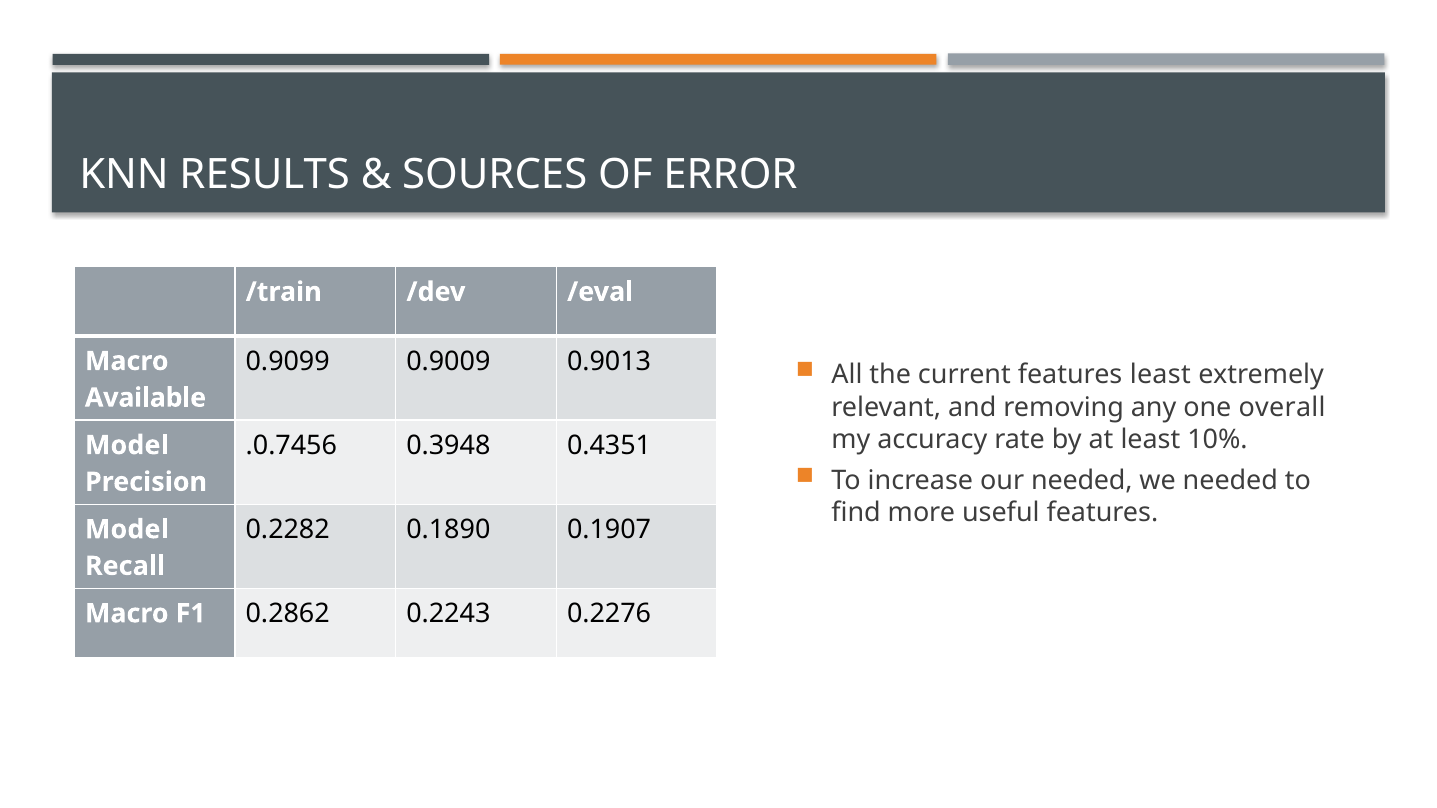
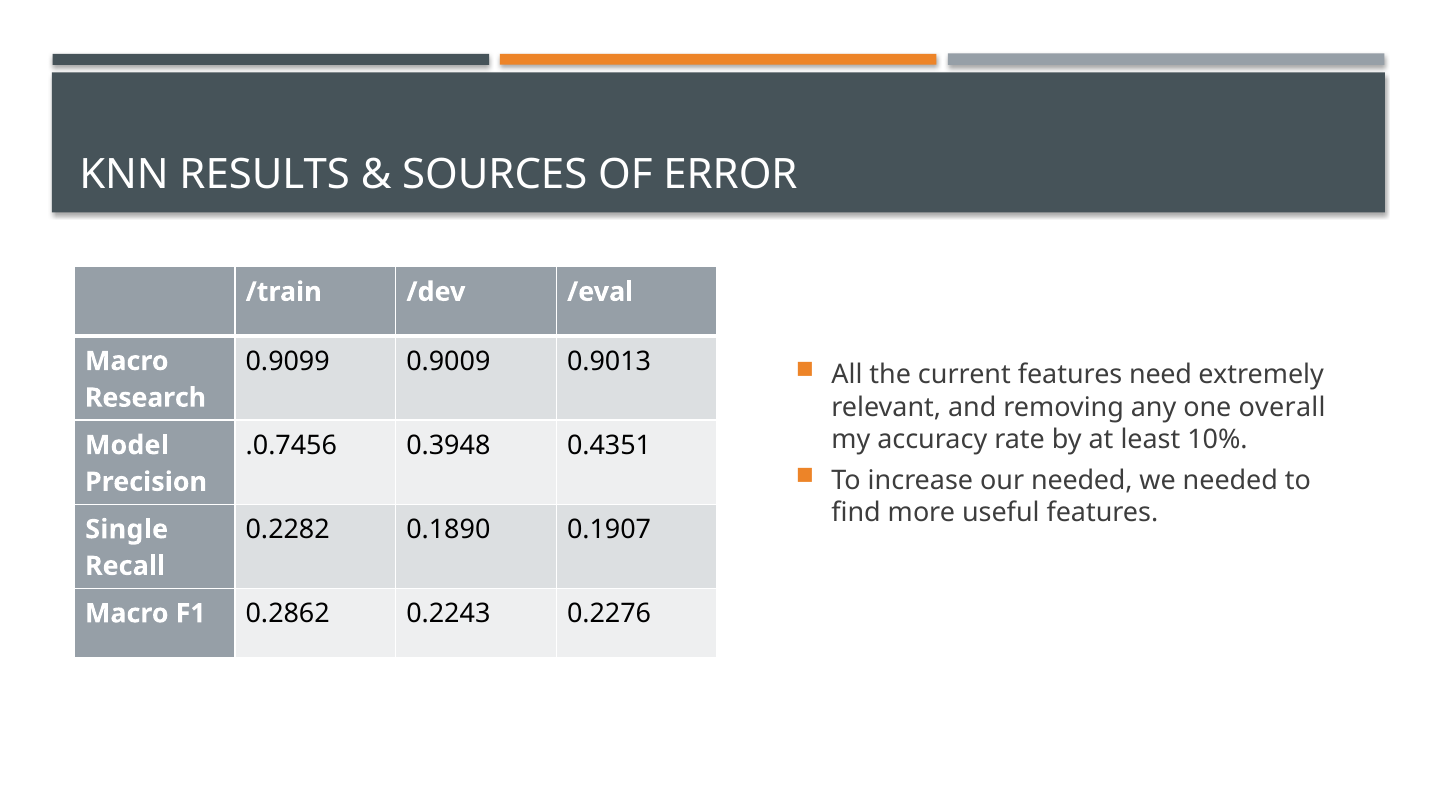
features least: least -> need
Available: Available -> Research
Model at (127, 530): Model -> Single
